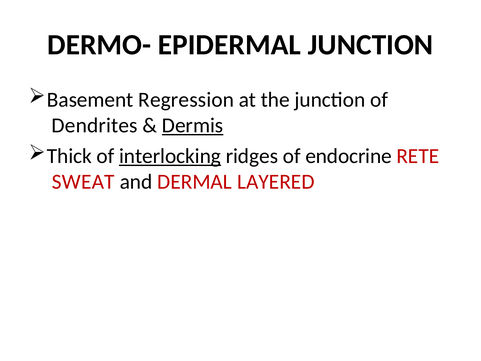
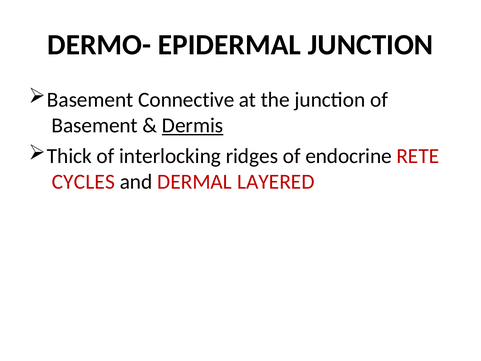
Regression: Regression -> Connective
Dendrites at (95, 125): Dendrites -> Basement
interlocking underline: present -> none
SWEAT: SWEAT -> CYCLES
